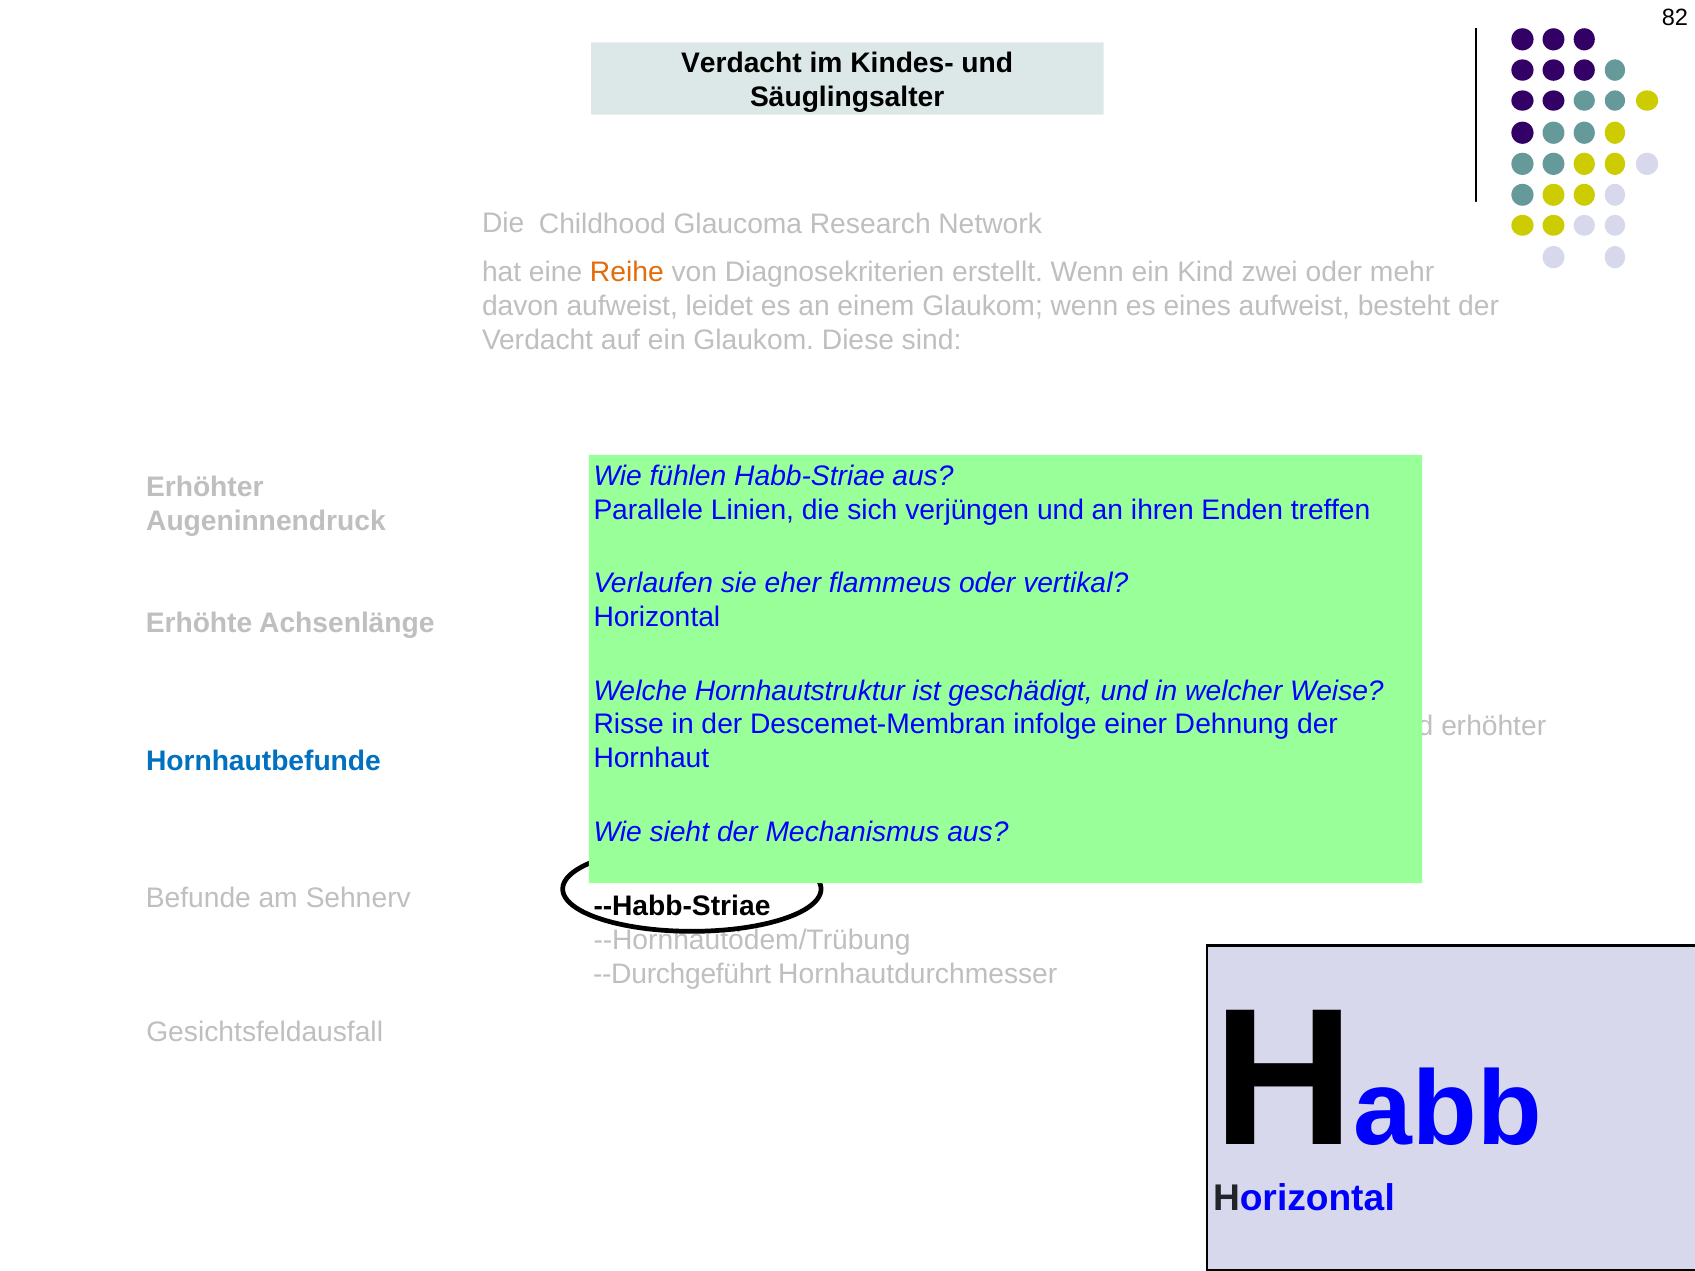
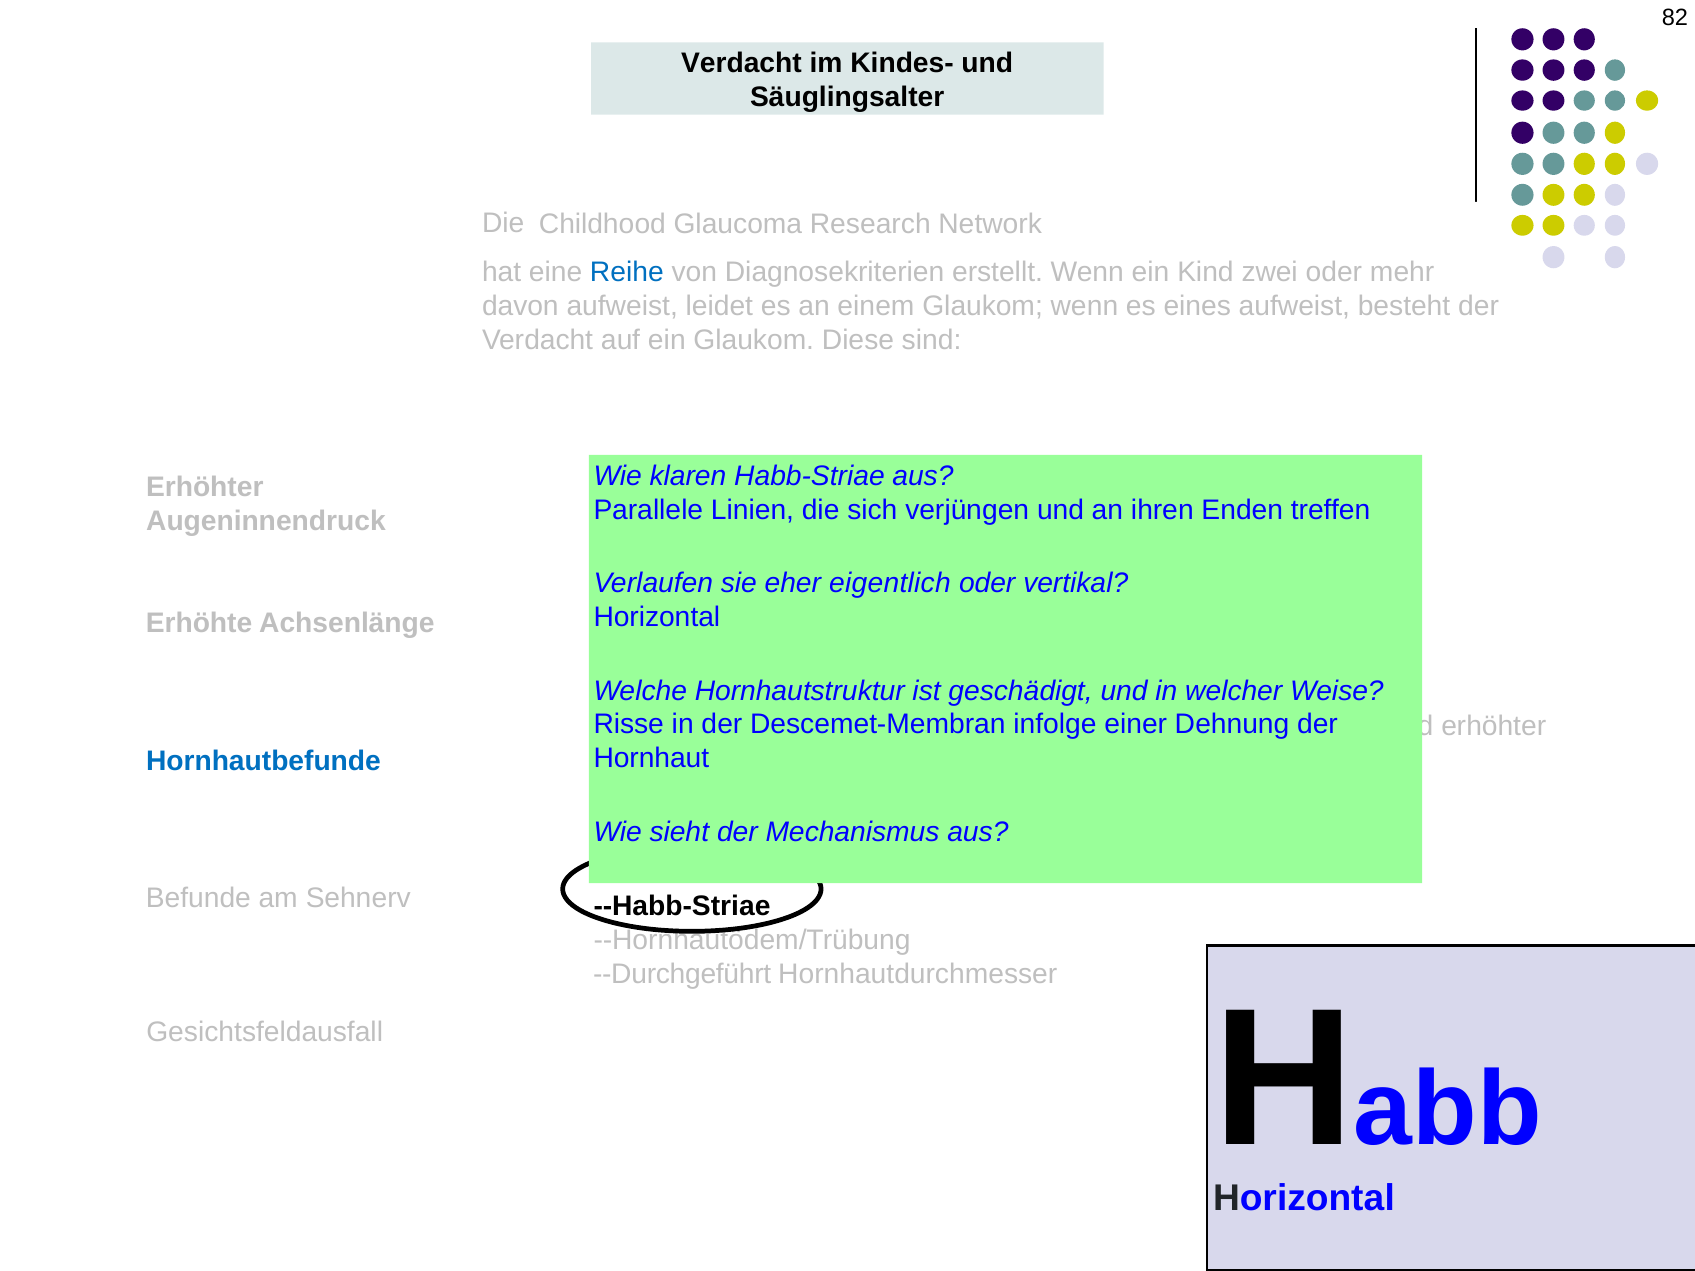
Reihe colour: orange -> blue
fühlen: fühlen -> klaren
flammeus: flammeus -> eigentlich
